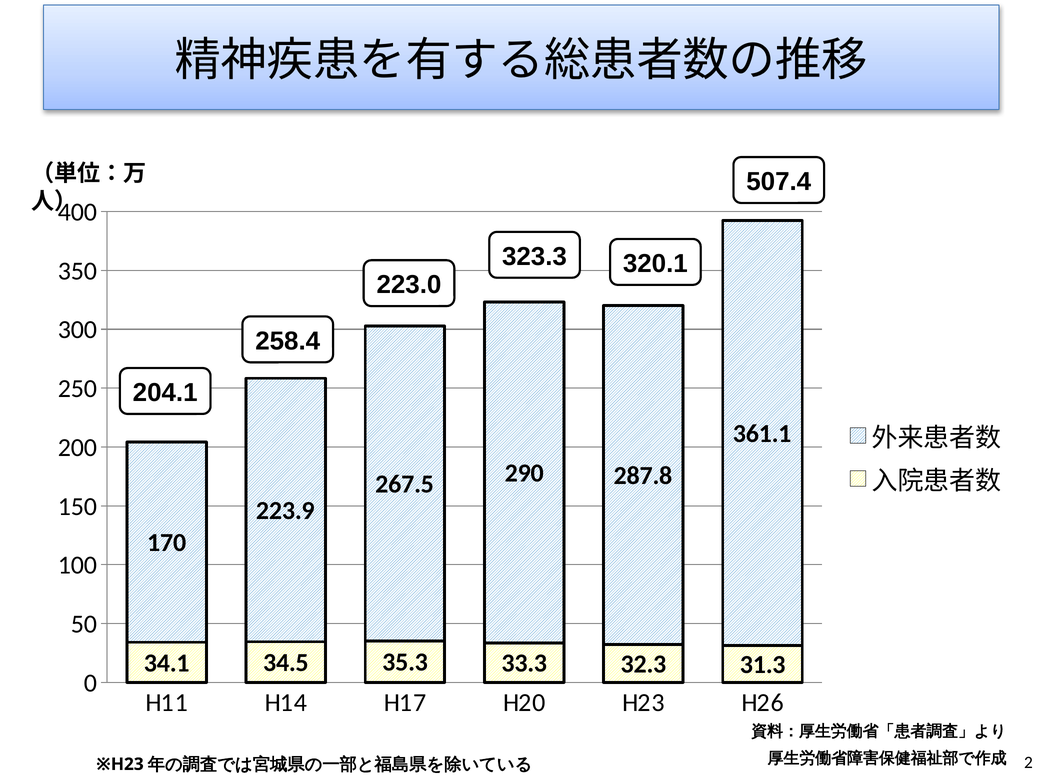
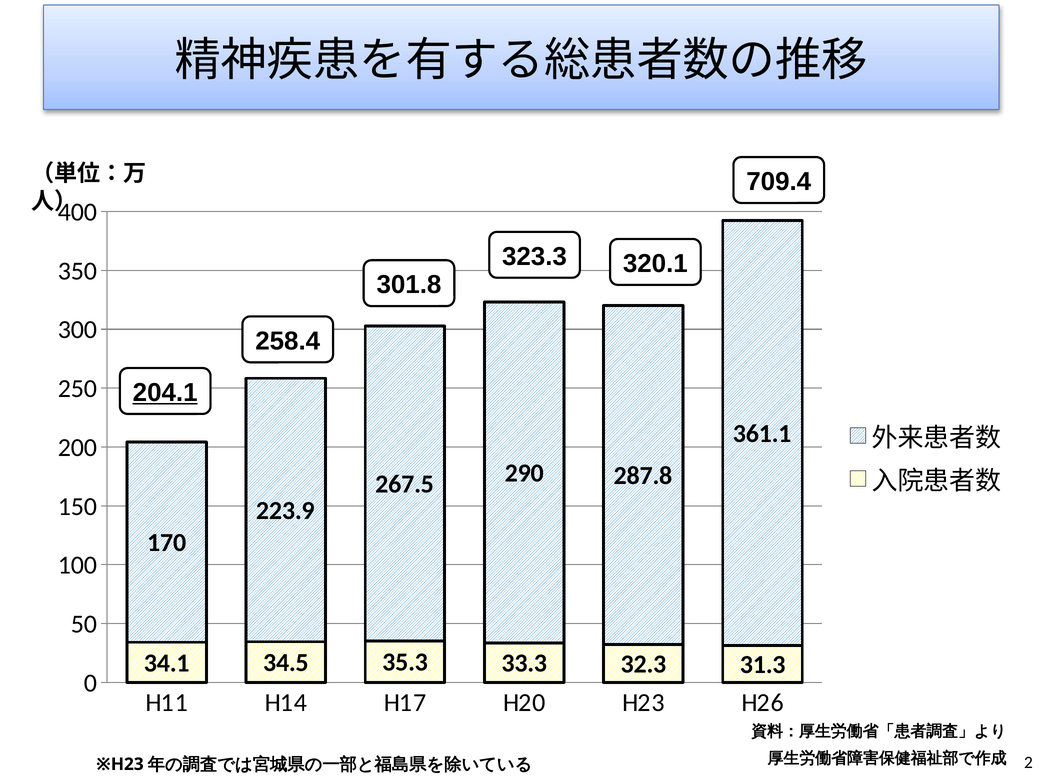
507.4: 507.4 -> 709.4
223.0: 223.0 -> 301.8
204.1 underline: none -> present
